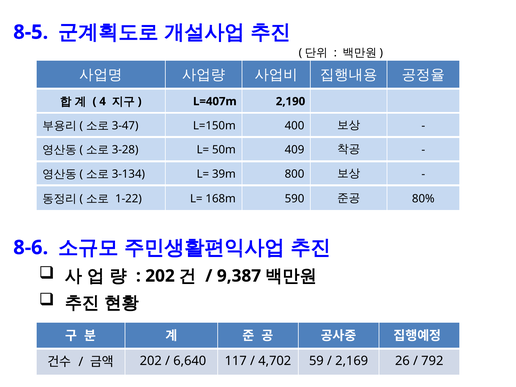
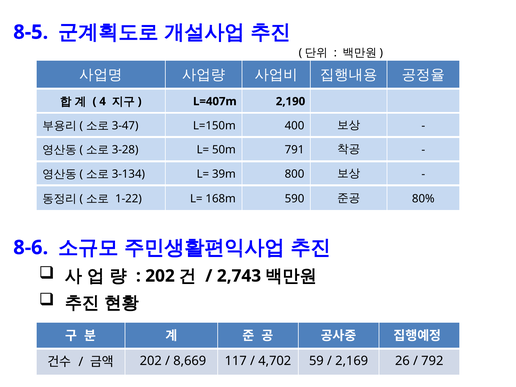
409: 409 -> 791
9,387: 9,387 -> 2,743
6,640: 6,640 -> 8,669
